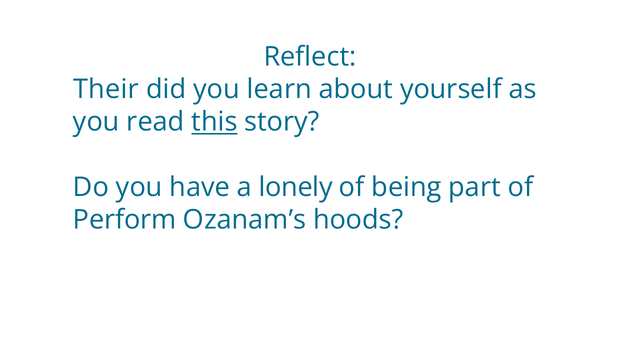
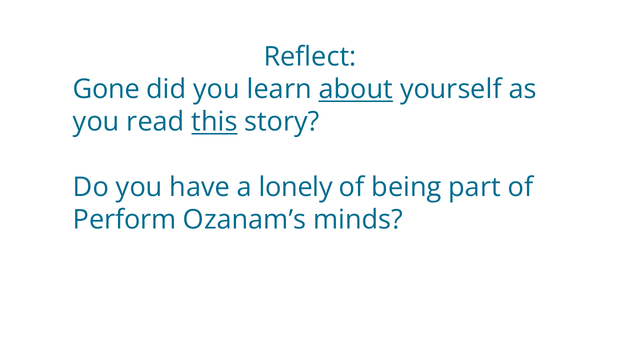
Their: Their -> Gone
about underline: none -> present
hoods: hoods -> minds
